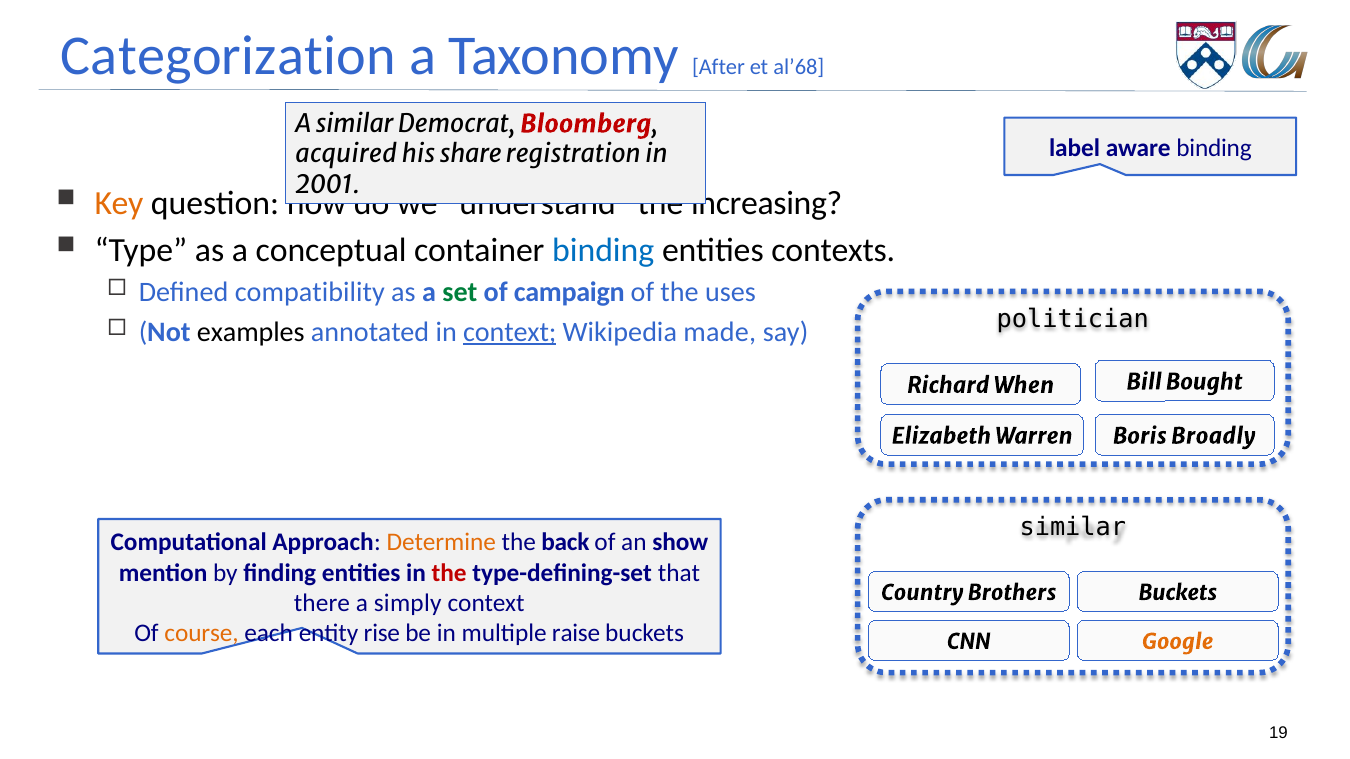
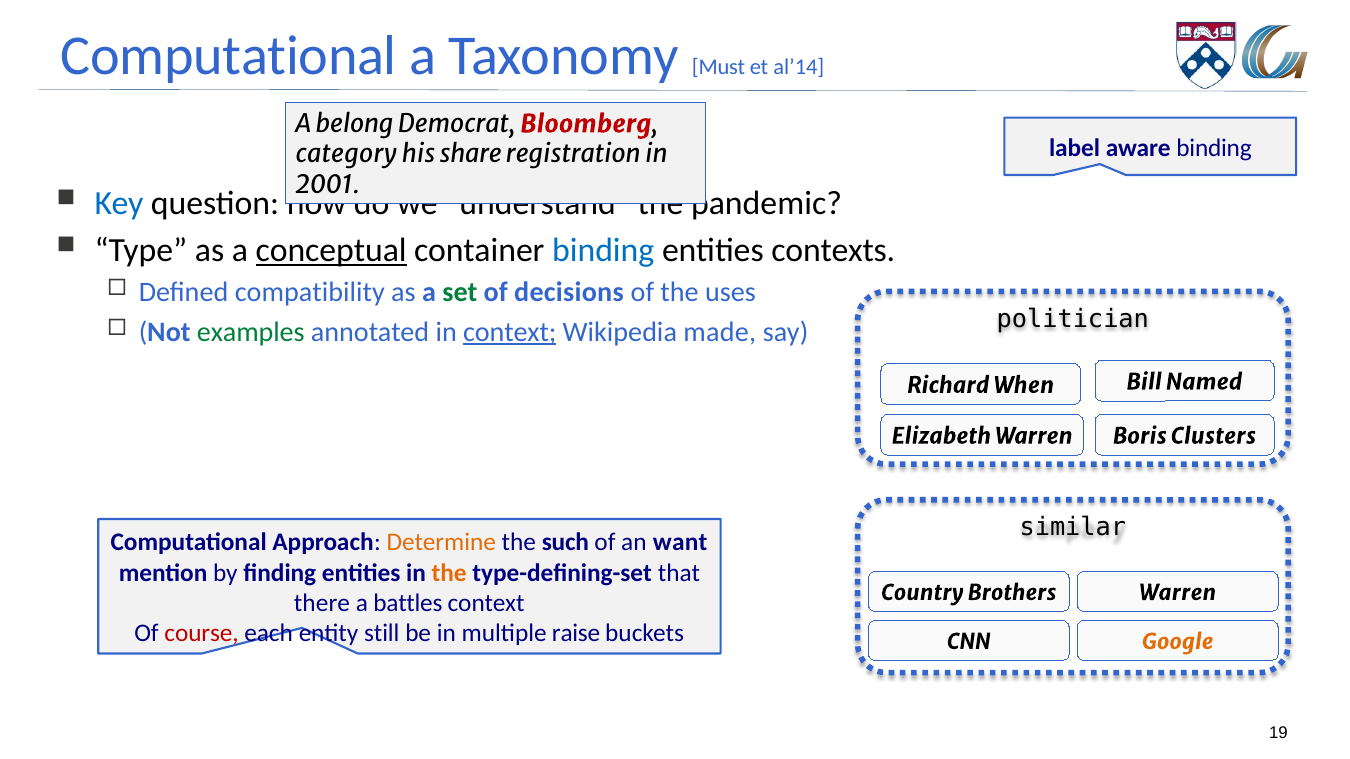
Categorization at (228, 56): Categorization -> Computational
After: After -> Must
al’68: al’68 -> al’14
A similar: similar -> belong
acquired: acquired -> category
Key colour: orange -> blue
increasing: increasing -> pandemic
conceptual underline: none -> present
campaign: campaign -> decisions
examples colour: black -> green
Bought: Bought -> Named
Broadly: Broadly -> Clusters
back: back -> such
show: show -> want
the at (449, 573) colour: red -> orange
Brothers Buckets: Buckets -> Warren
simply: simply -> battles
course colour: orange -> red
rise: rise -> still
